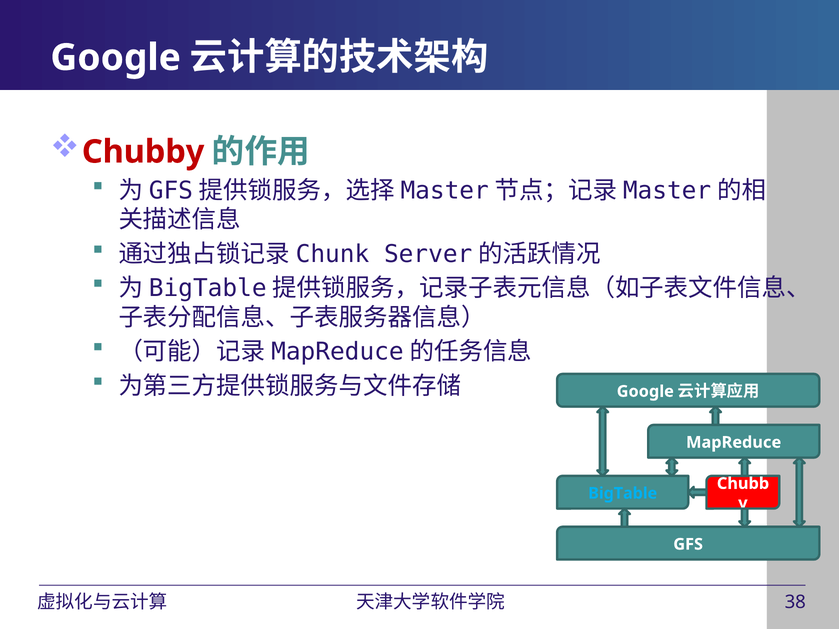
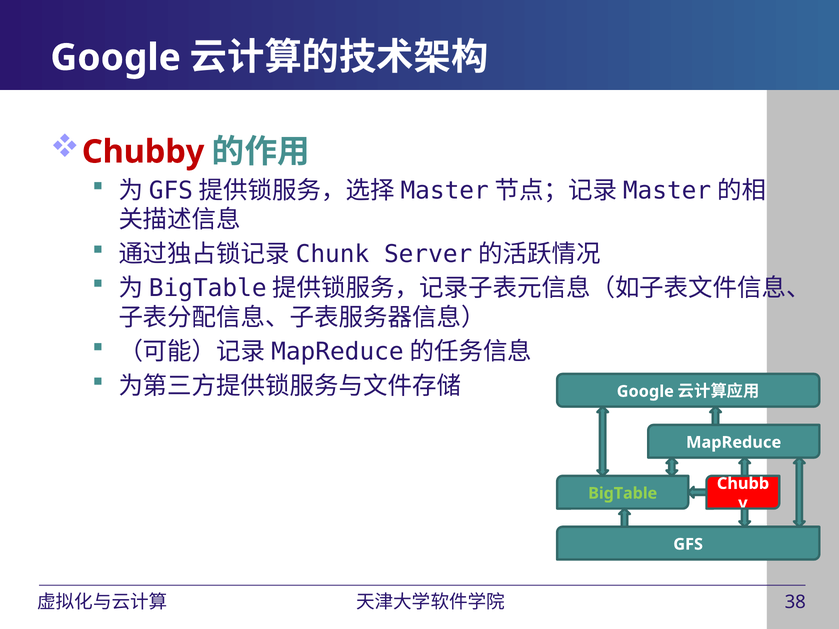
BigTable colour: light blue -> light green
